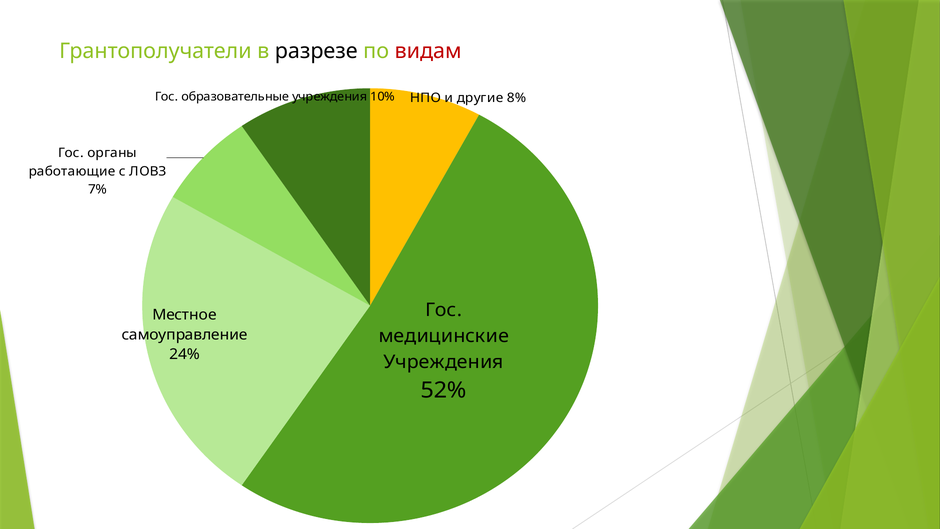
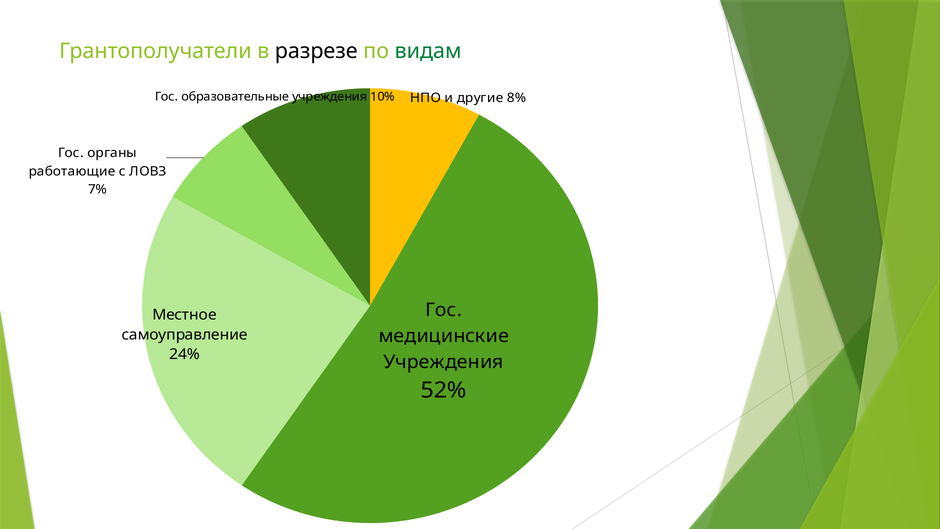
видам colour: red -> green
